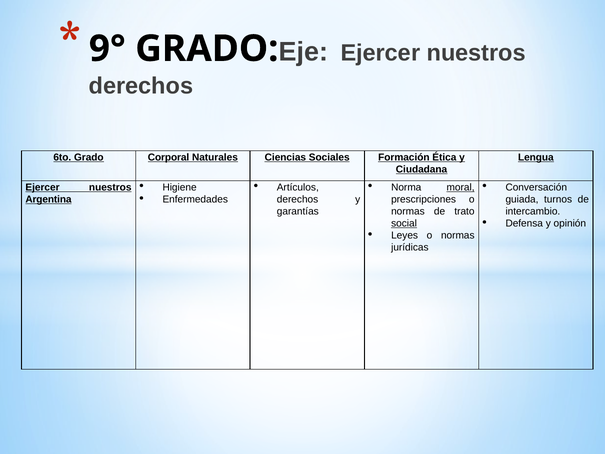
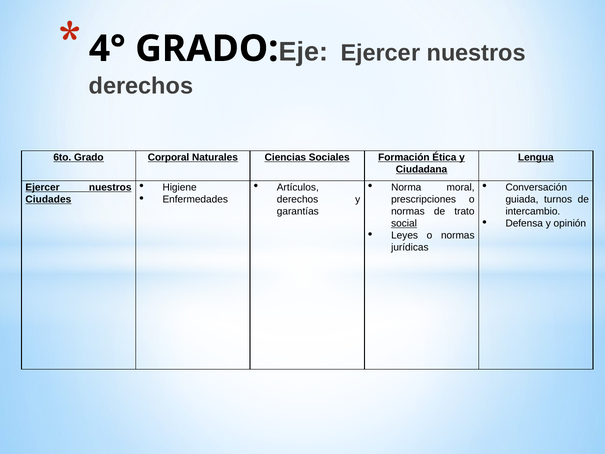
9°: 9° -> 4°
moral underline: present -> none
Argentina: Argentina -> Ciudades
